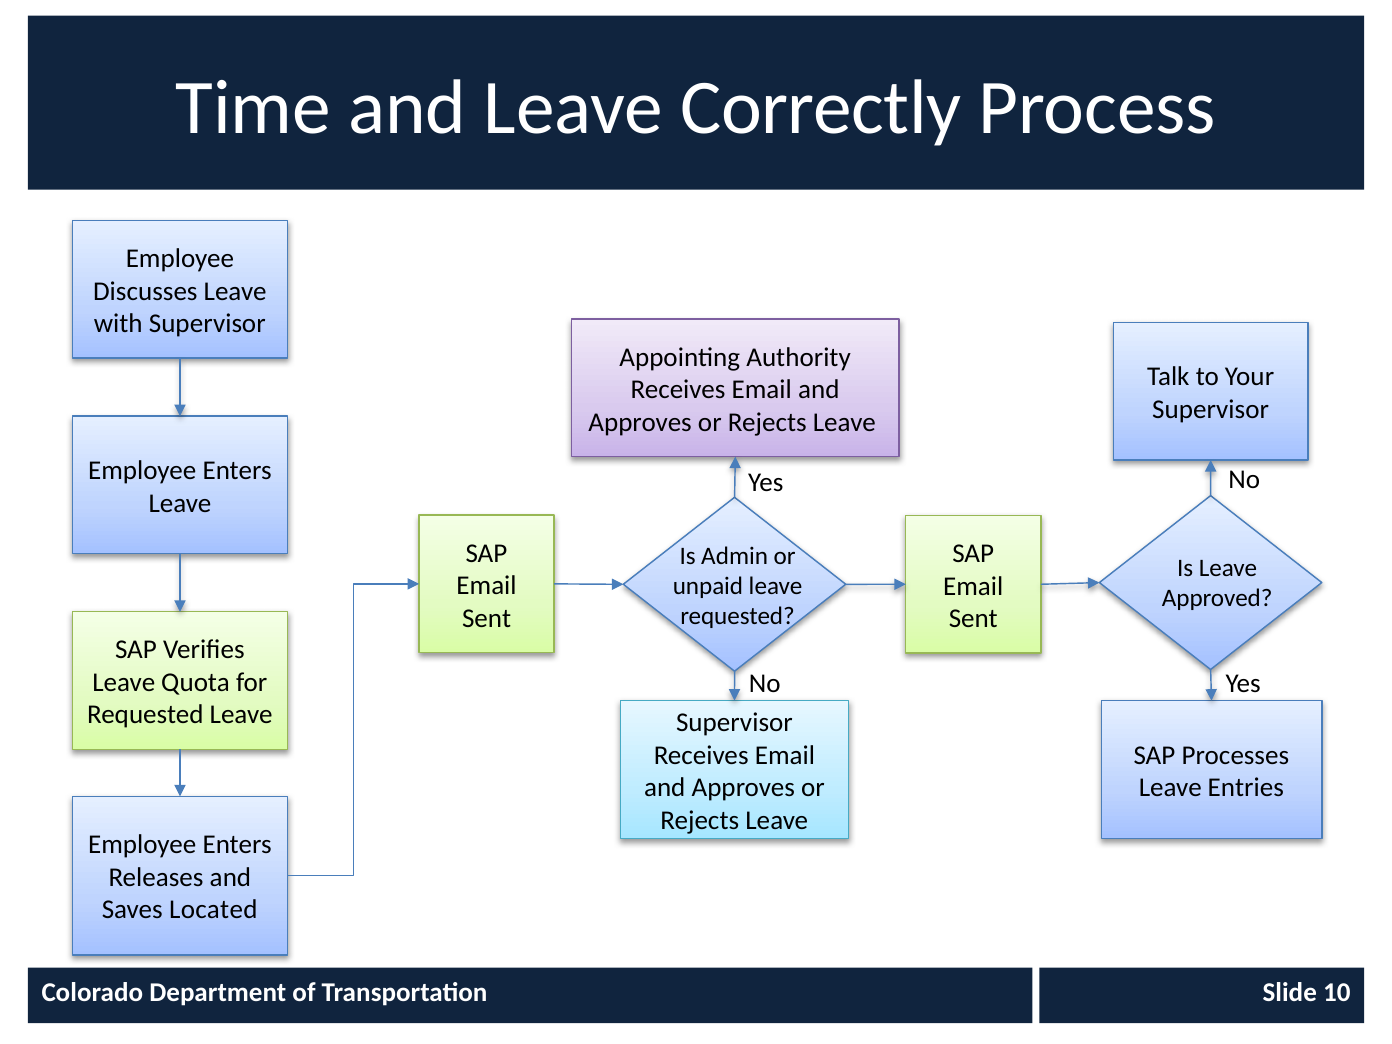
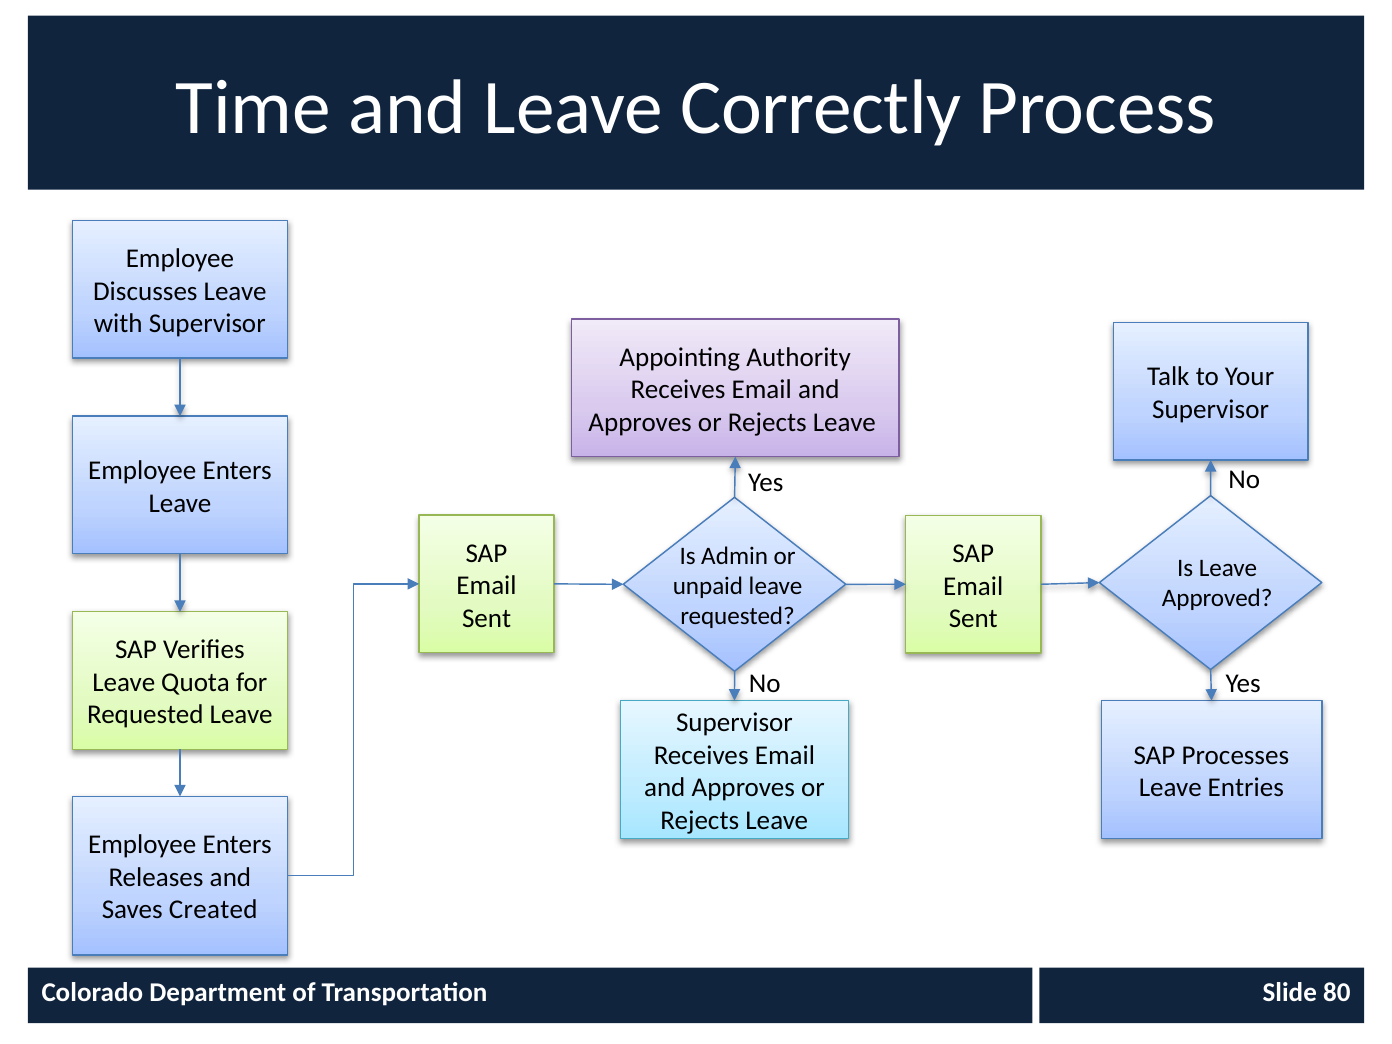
Located: Located -> Created
10: 10 -> 80
